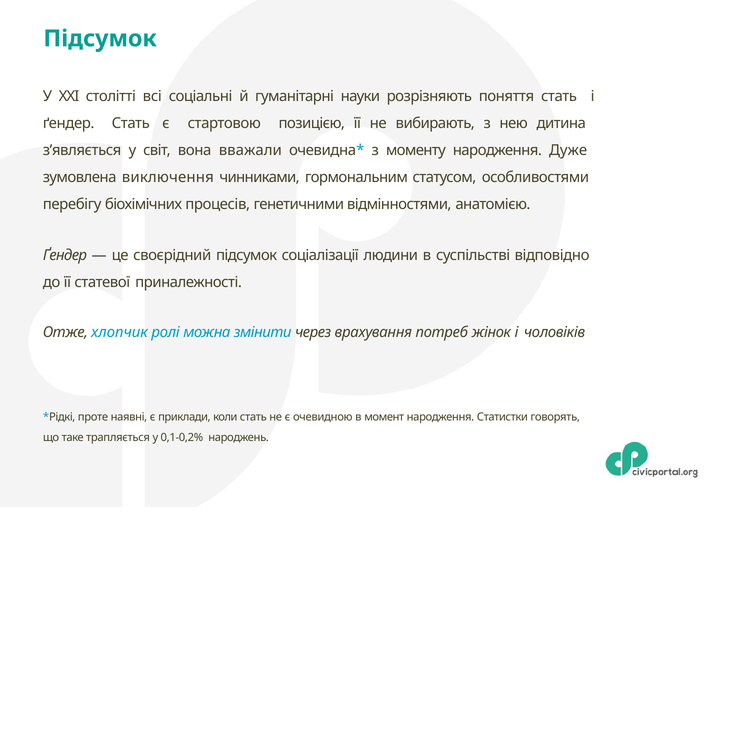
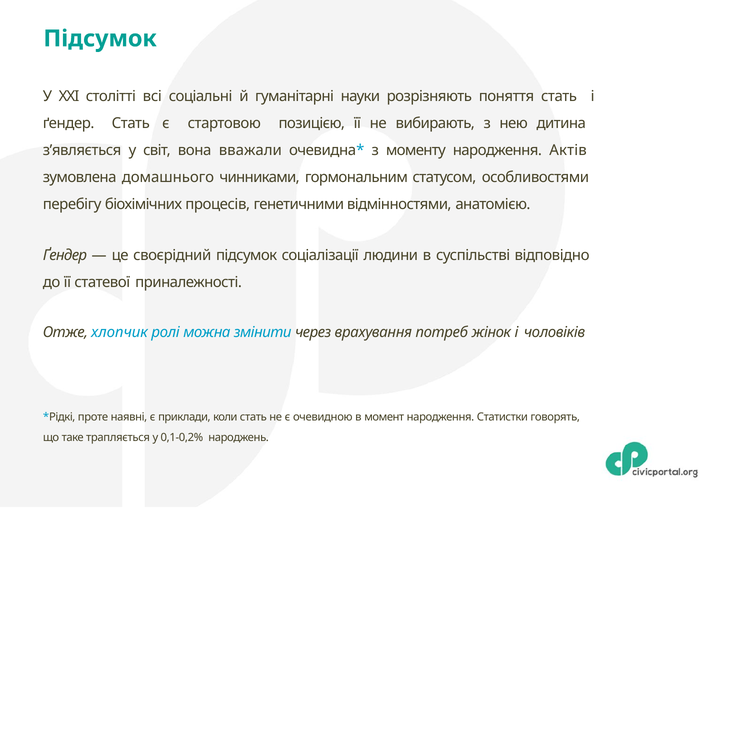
Дуже: Дуже -> Актів
виключення: виключення -> домашнього
